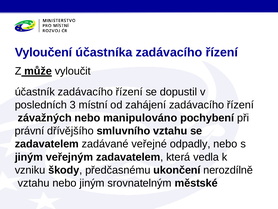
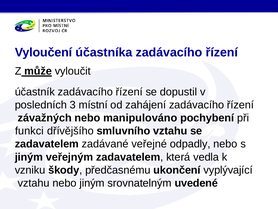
právní: právní -> funkci
nerozdílně: nerozdílně -> vyplývající
městské: městské -> uvedené
